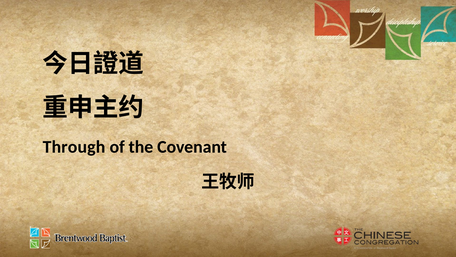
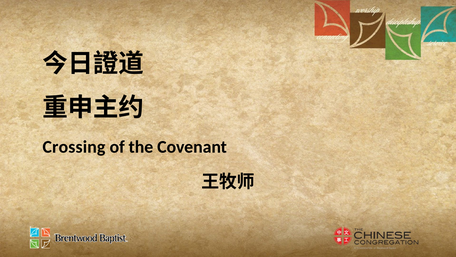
Through: Through -> Crossing
